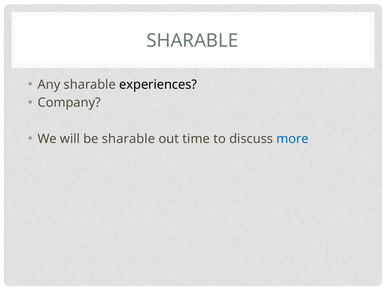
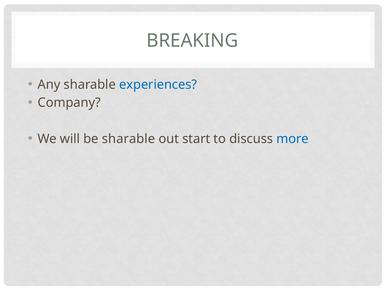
SHARABLE at (192, 40): SHARABLE -> BREAKING
experiences colour: black -> blue
time: time -> start
